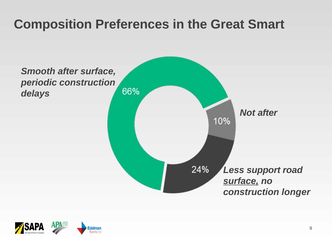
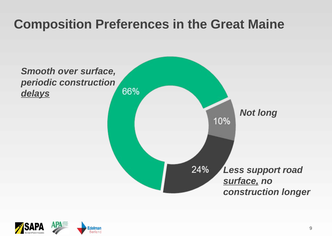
Smart: Smart -> Maine
Smooth after: after -> over
delays underline: none -> present
Not after: after -> long
